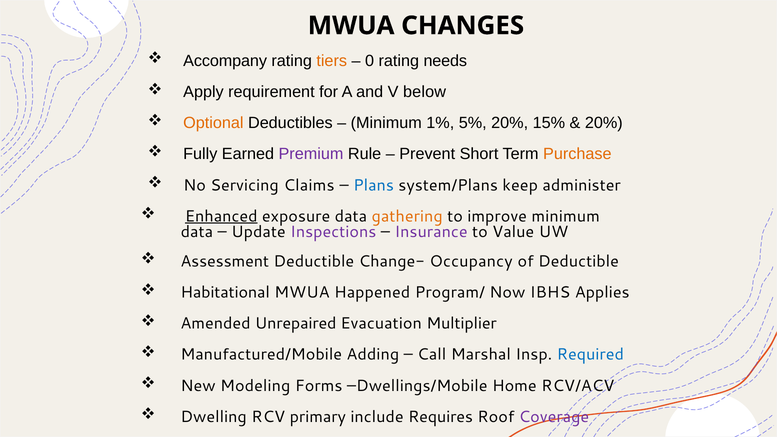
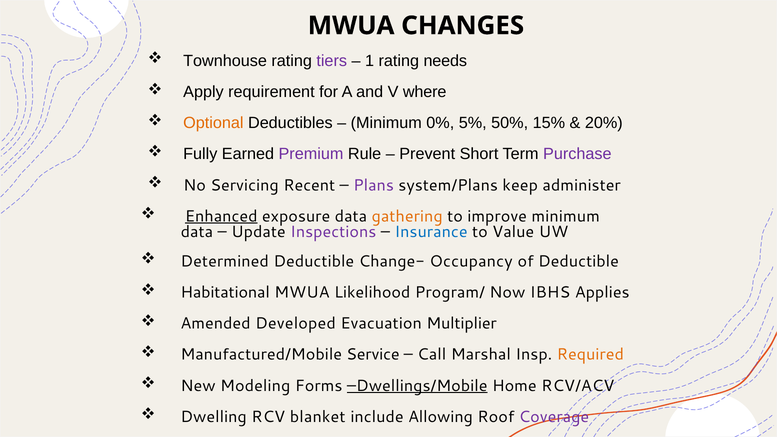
Accompany: Accompany -> Townhouse
tiers colour: orange -> purple
0: 0 -> 1
below: below -> where
1%: 1% -> 0%
5% 20%: 20% -> 50%
Purchase colour: orange -> purple
Claims: Claims -> Recent
Plans colour: blue -> purple
Insurance colour: purple -> blue
Assessment: Assessment -> Determined
Happened: Happened -> Likelihood
Unrepaired: Unrepaired -> Developed
Adding: Adding -> Service
Required colour: blue -> orange
Dwellings/Mobile underline: none -> present
primary: primary -> blanket
Requires: Requires -> Allowing
